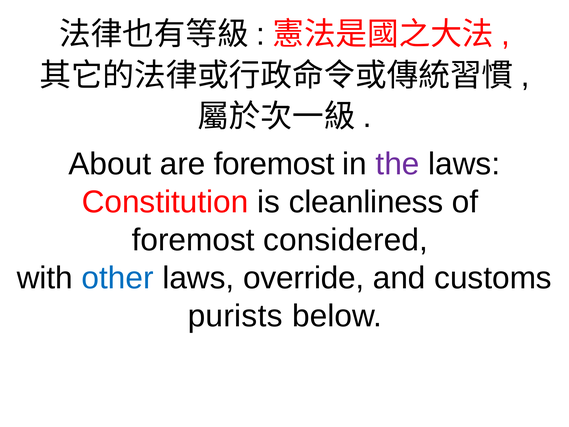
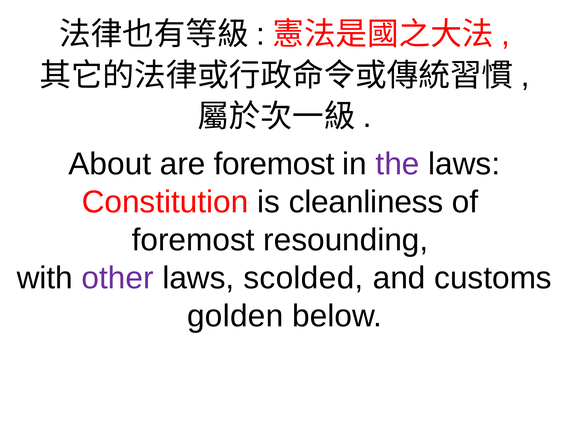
considered: considered -> resounding
other colour: blue -> purple
override: override -> scolded
purists: purists -> golden
